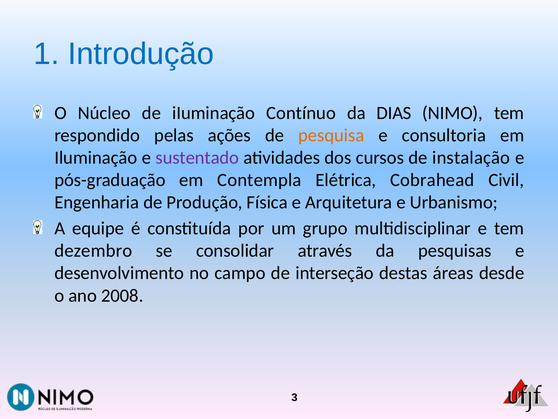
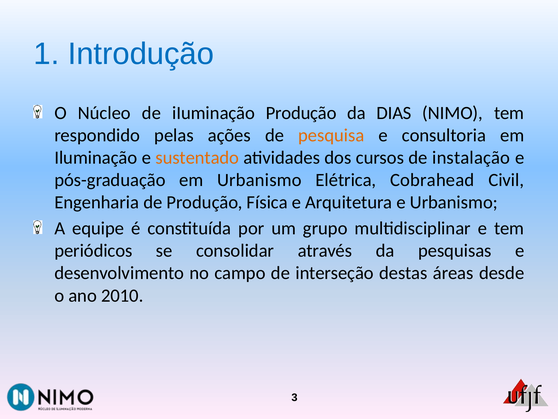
iIuminação Contínuo: Contínuo -> Produção
sustentado colour: purple -> orange
em Contempla: Contempla -> Urbanismo
dezembro: dezembro -> periódicos
2008: 2008 -> 2010
